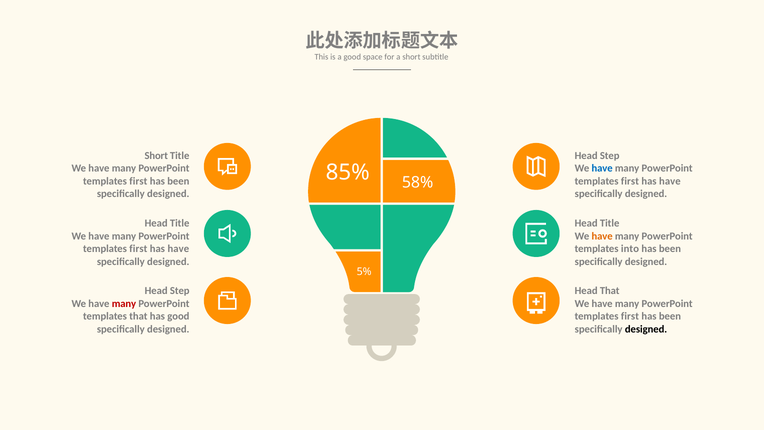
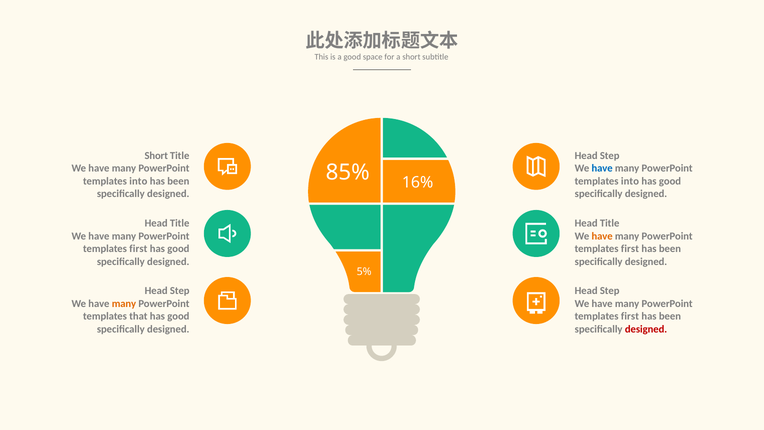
58%: 58% -> 16%
first at (138, 181): first -> into
first at (630, 181): first -> into
have at (670, 181): have -> good
have at (178, 249): have -> good
into at (630, 249): into -> first
That at (610, 291): That -> Step
many at (124, 303) colour: red -> orange
designed at (646, 329) colour: black -> red
